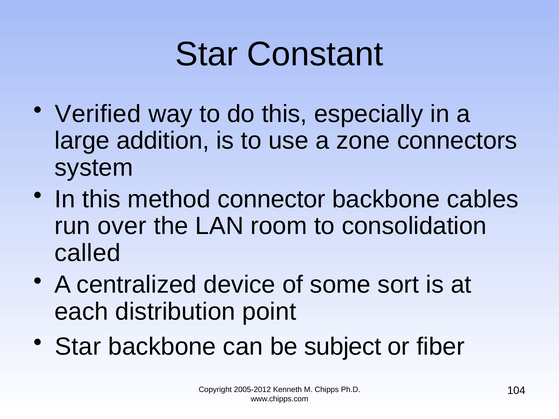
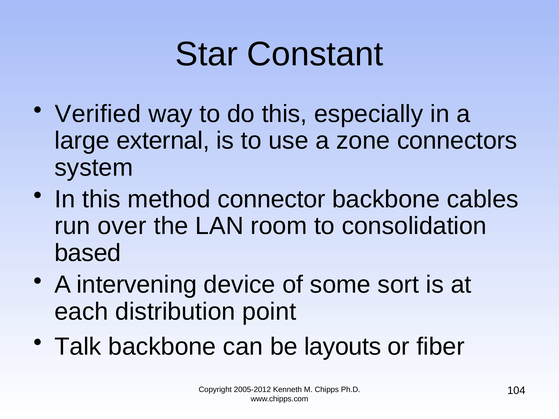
addition: addition -> external
called: called -> based
centralized: centralized -> intervening
Star at (78, 347): Star -> Talk
subject: subject -> layouts
